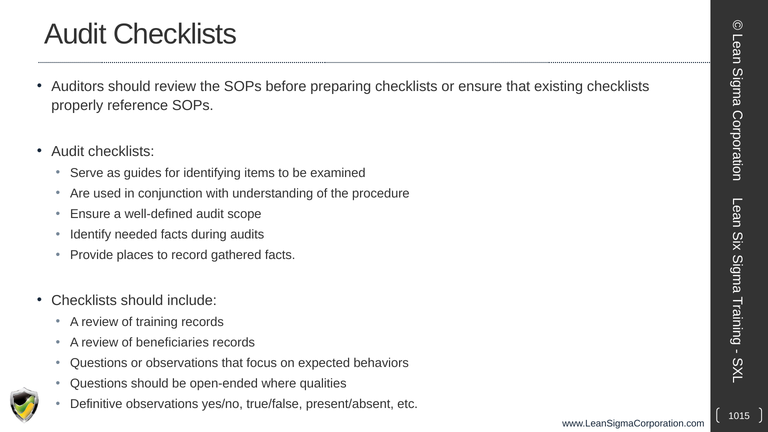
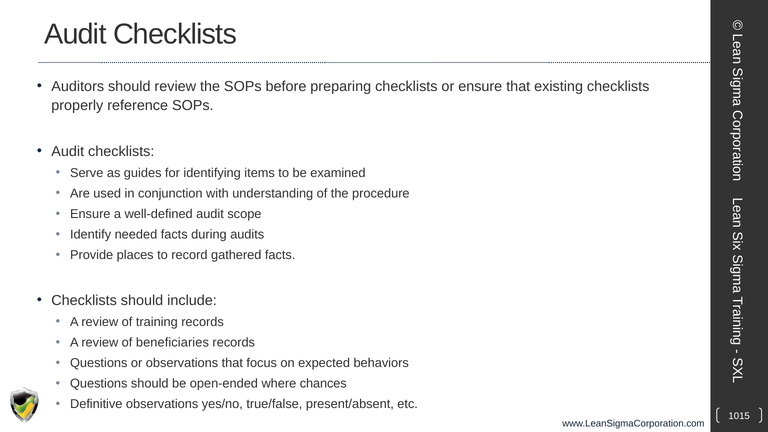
qualities: qualities -> chances
